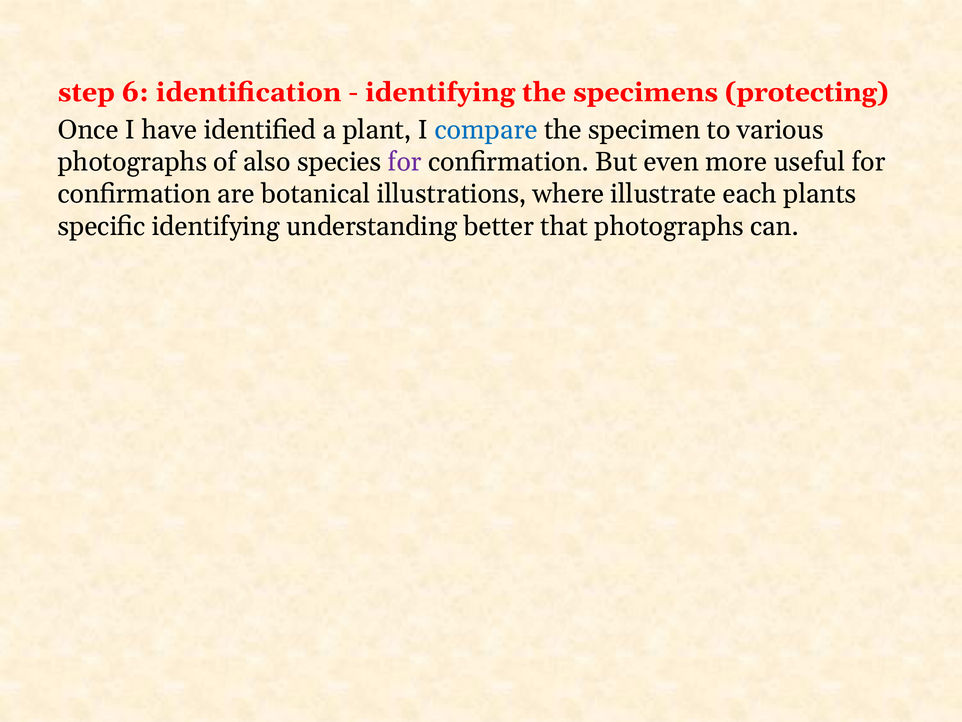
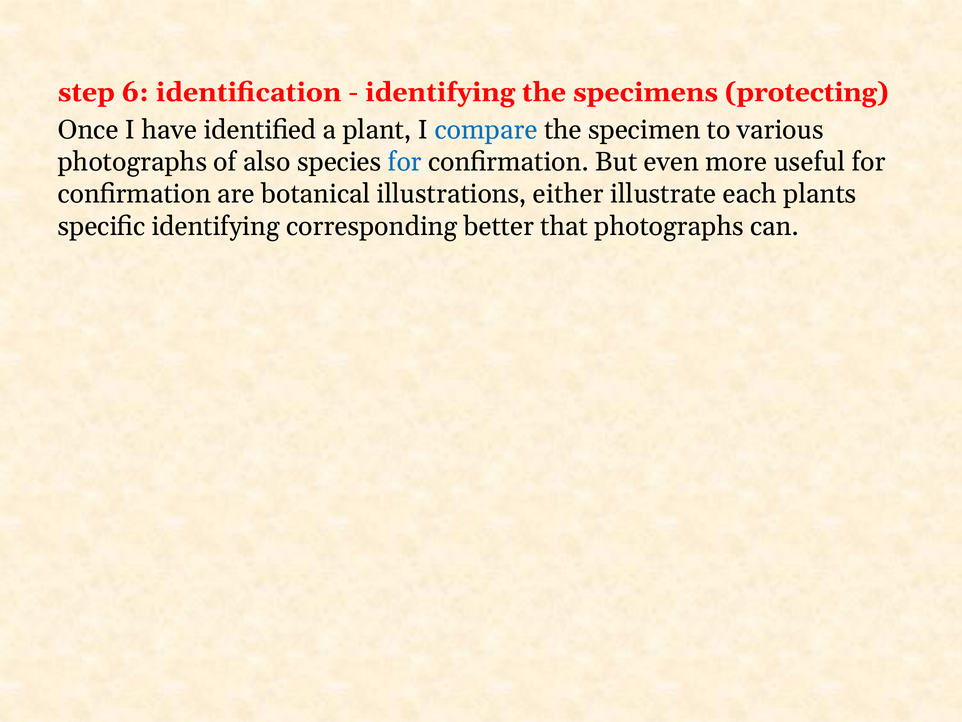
for at (405, 162) colour: purple -> blue
where: where -> either
understanding: understanding -> corresponding
